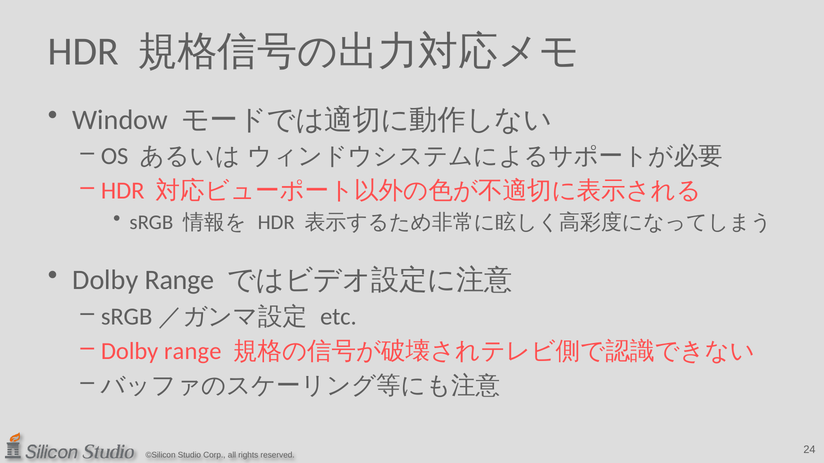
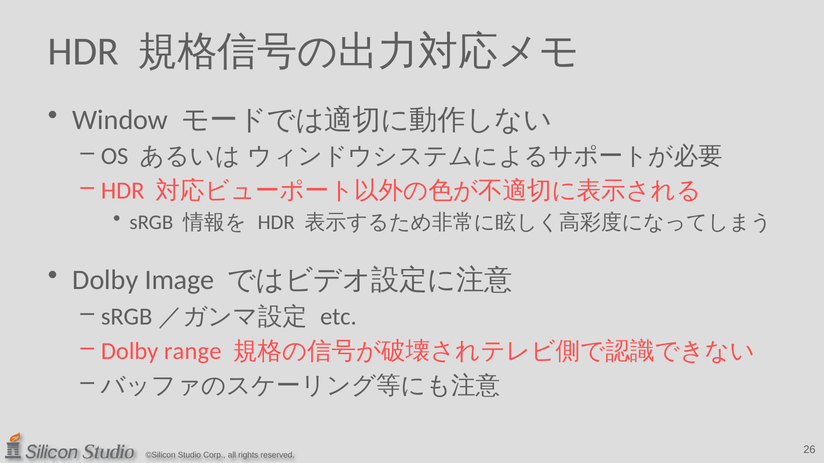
Range at (179, 280): Range -> Image
24: 24 -> 26
